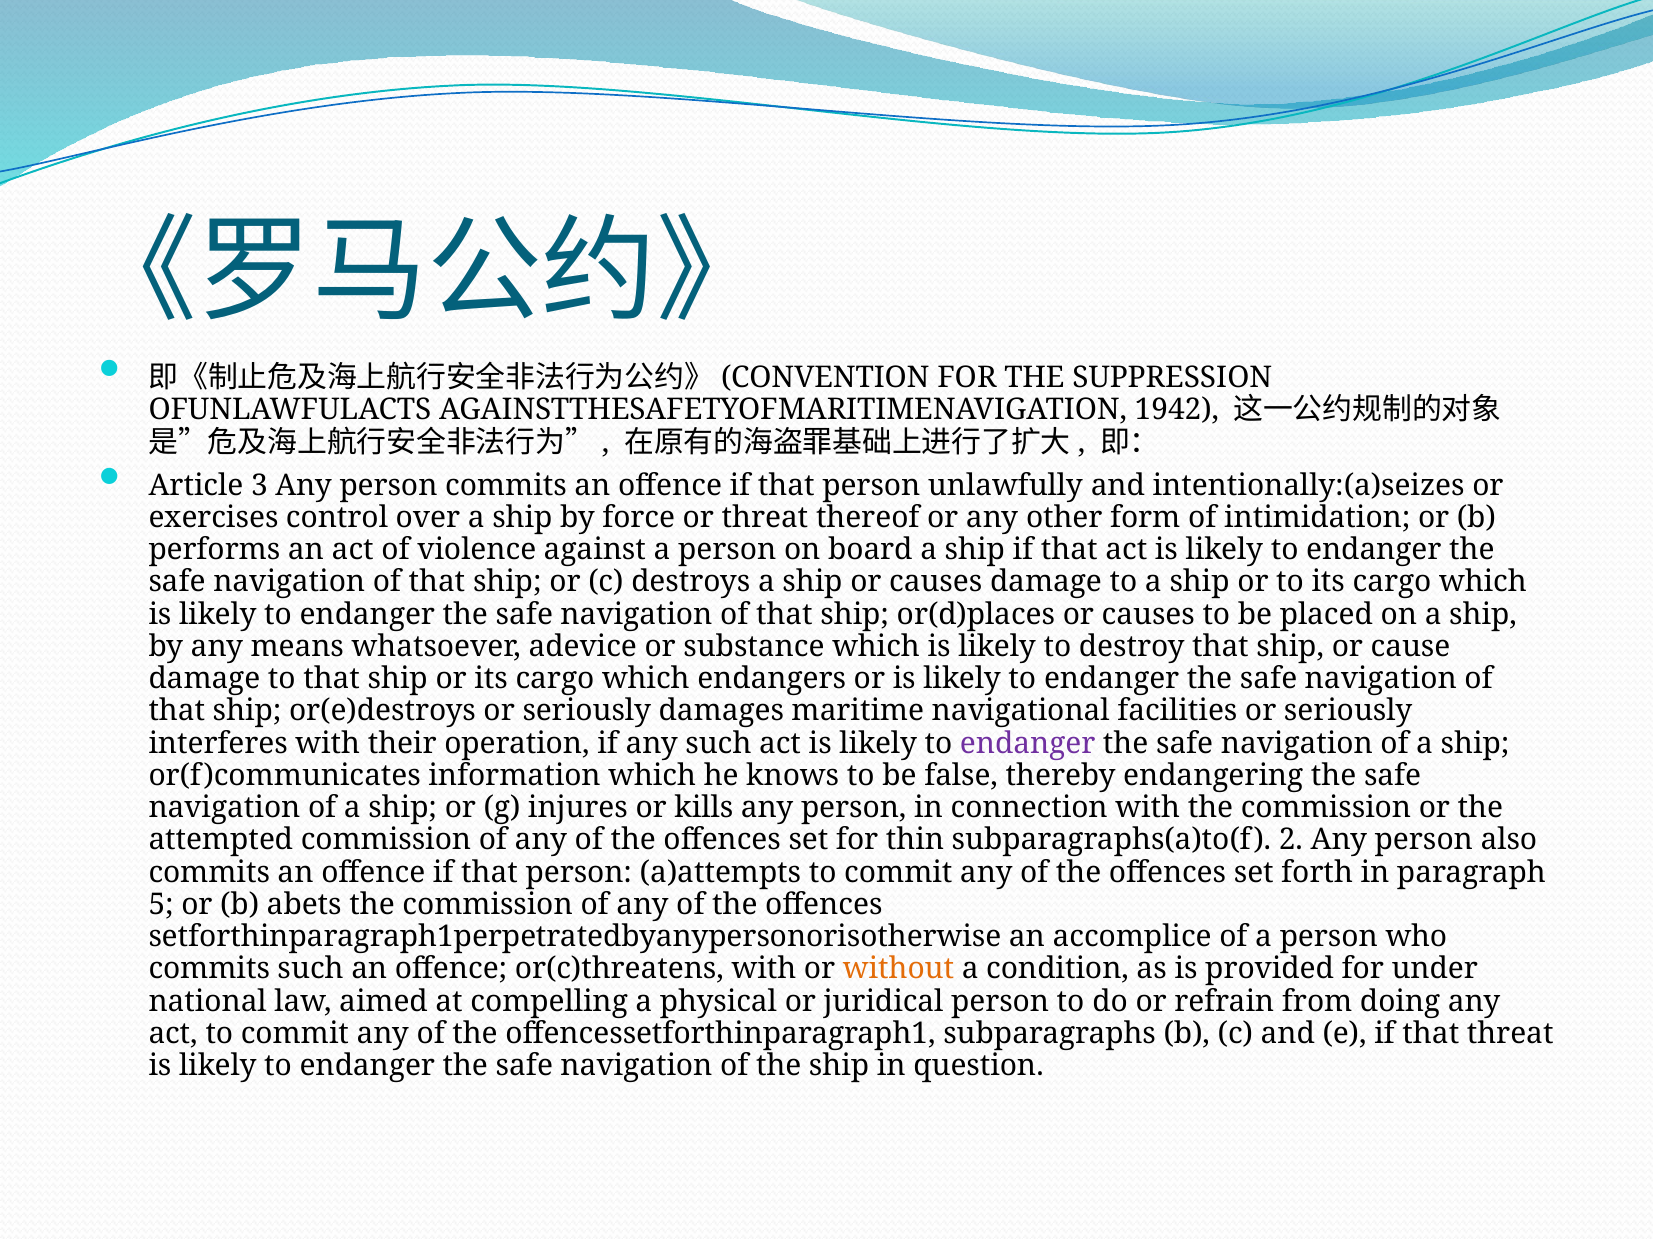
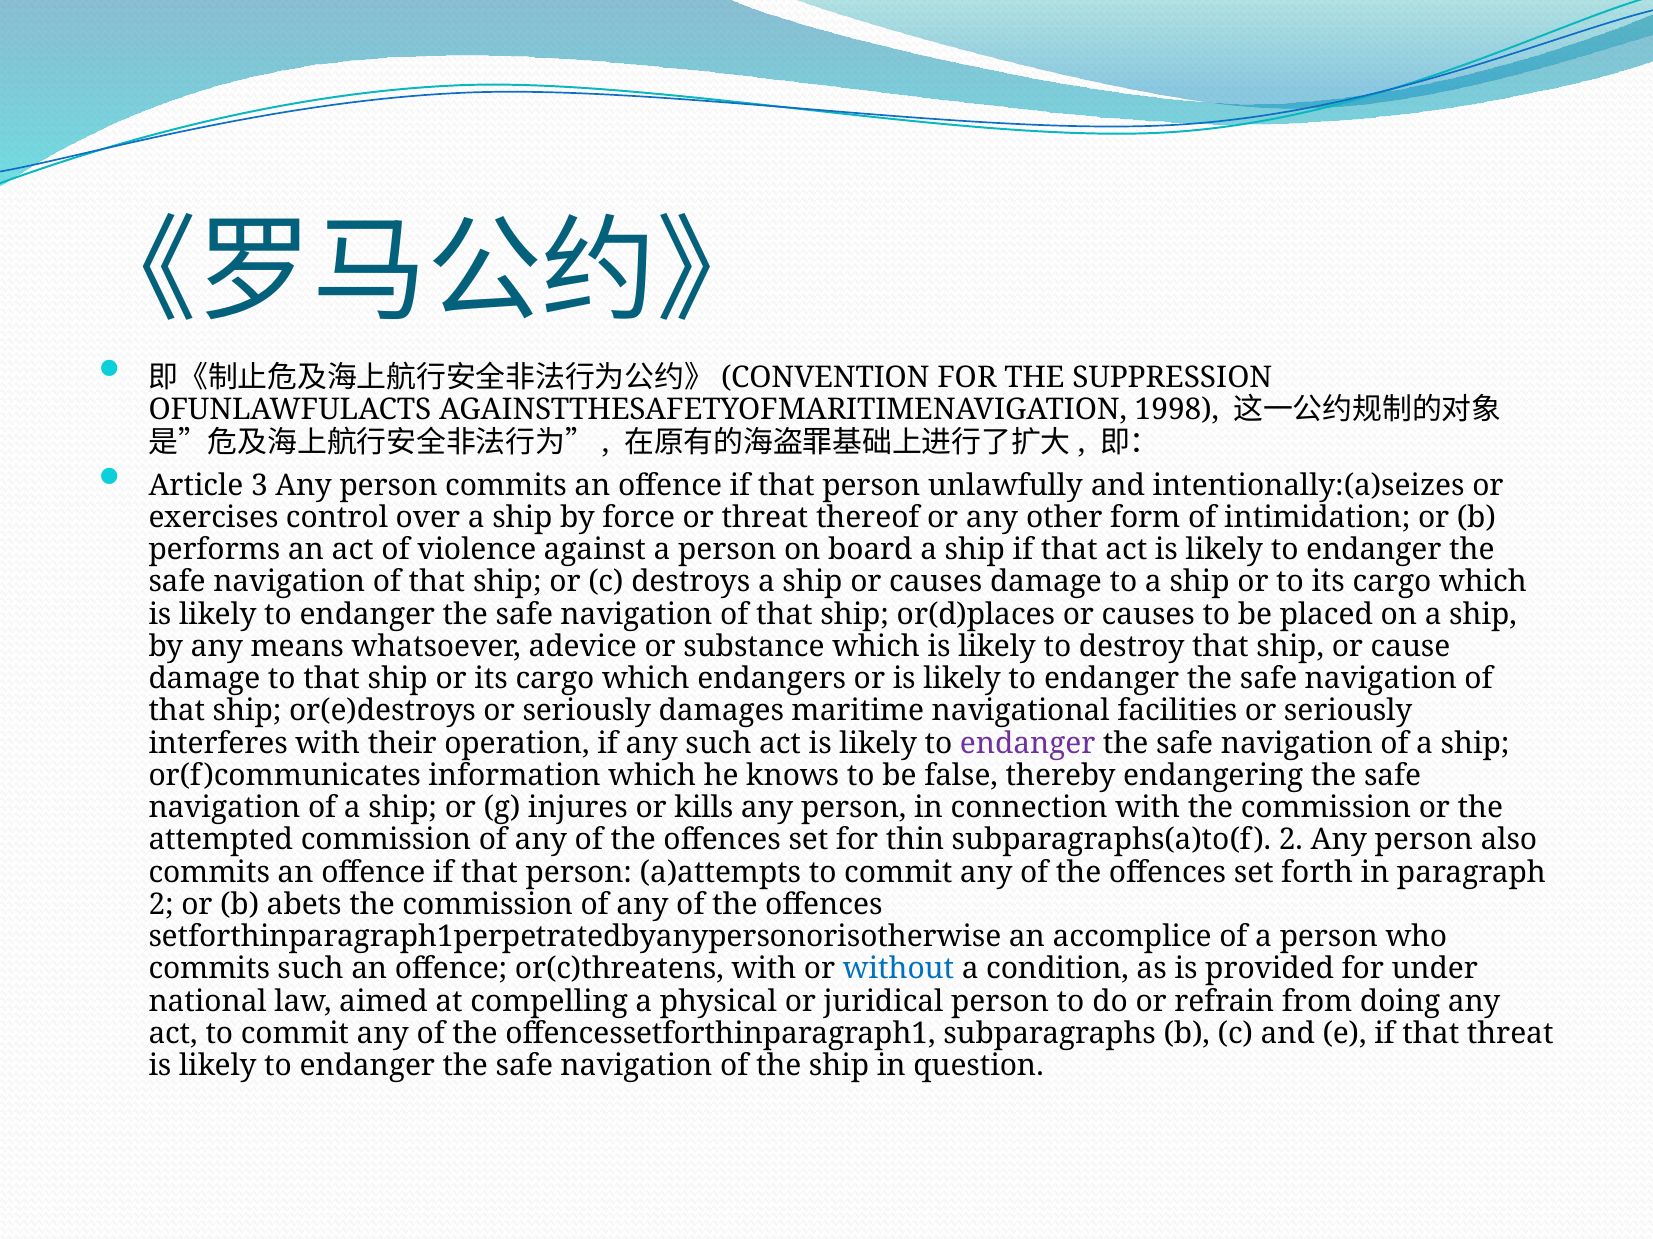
1942: 1942 -> 1998
5 at (161, 905): 5 -> 2
without colour: orange -> blue
